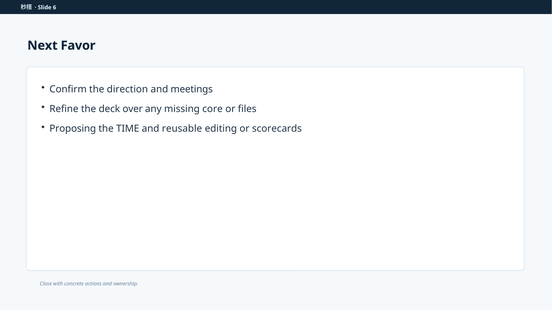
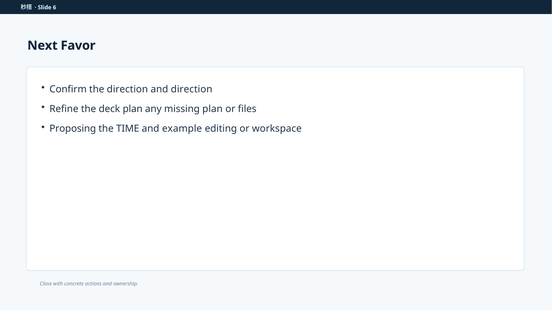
and meetings: meetings -> direction
deck over: over -> plan
missing core: core -> plan
reusable: reusable -> example
scorecards: scorecards -> workspace
